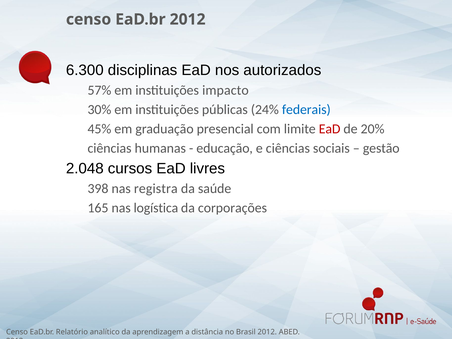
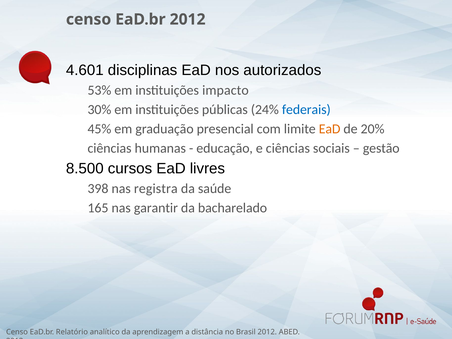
6.300: 6.300 -> 4.601
57%: 57% -> 53%
EaD at (330, 129) colour: red -> orange
2.048: 2.048 -> 8.500
logística: logística -> garantir
corporações: corporações -> bacharelado
